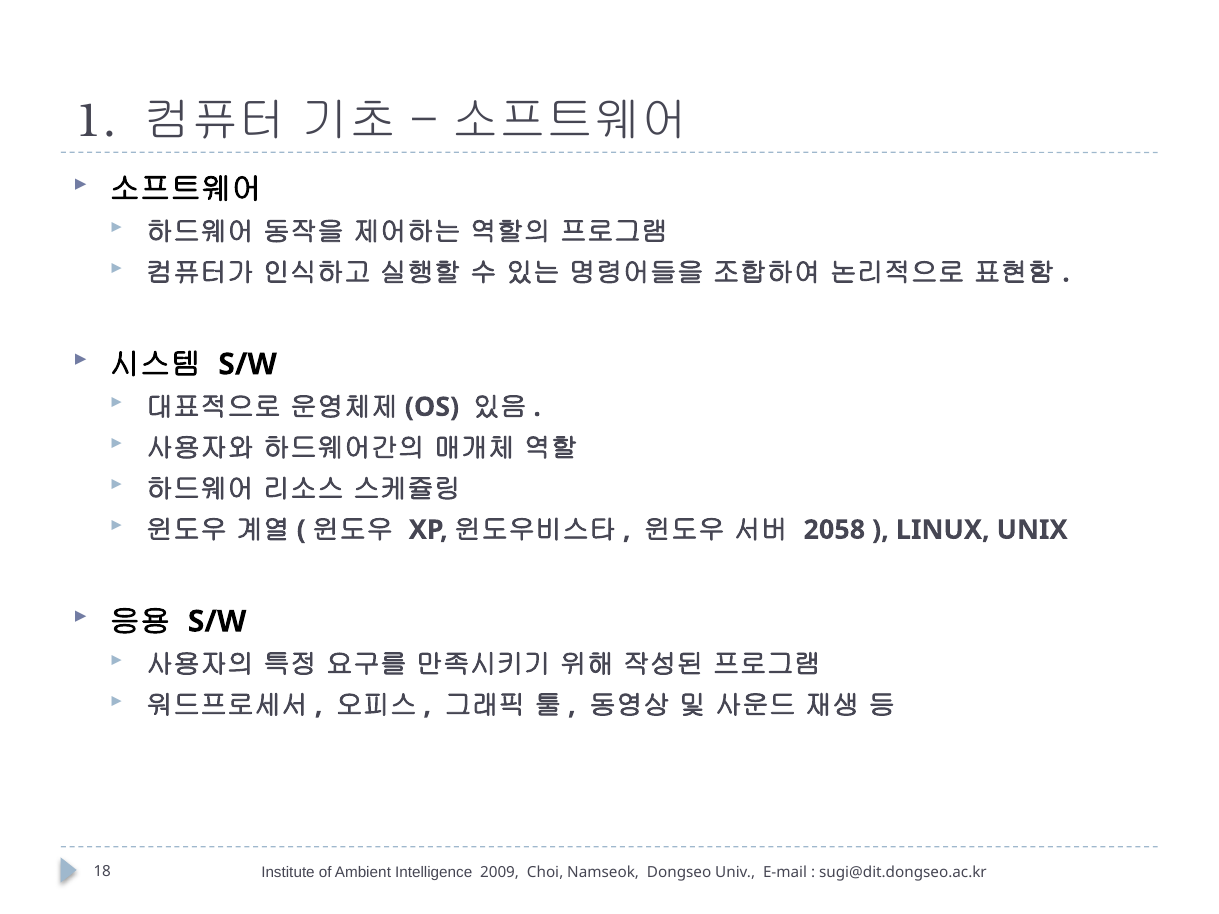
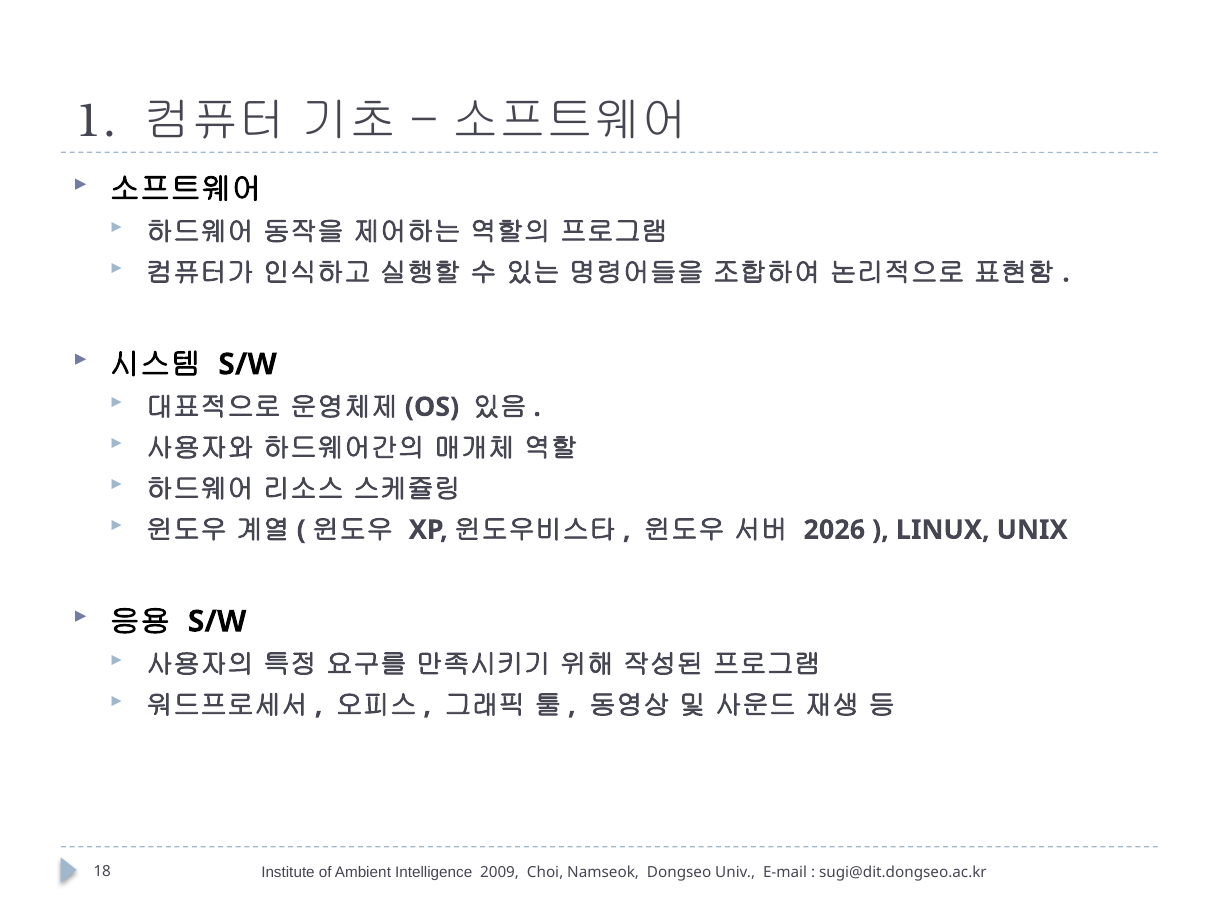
2058: 2058 -> 2026
